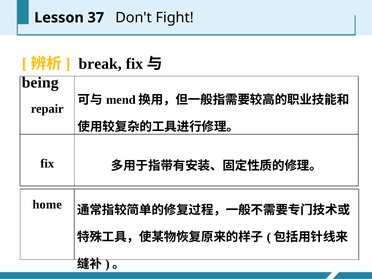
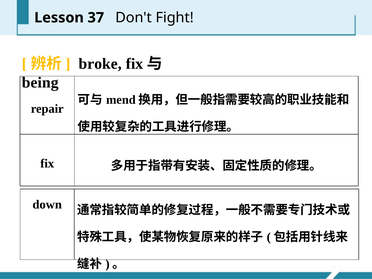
break: break -> broke
home: home -> down
